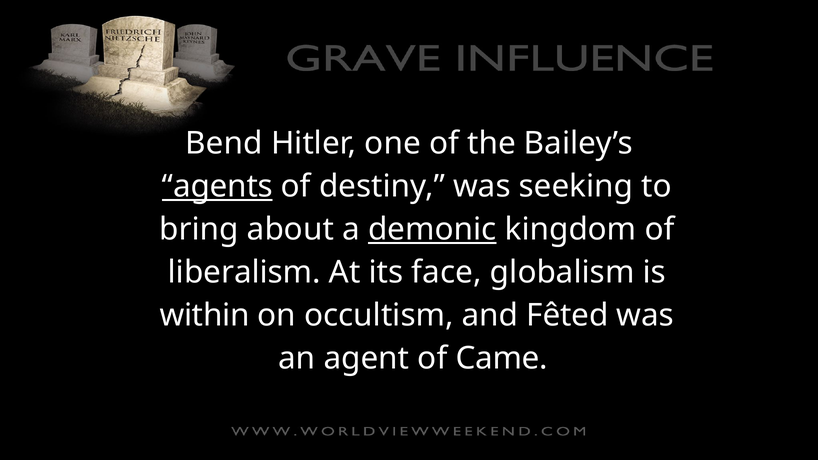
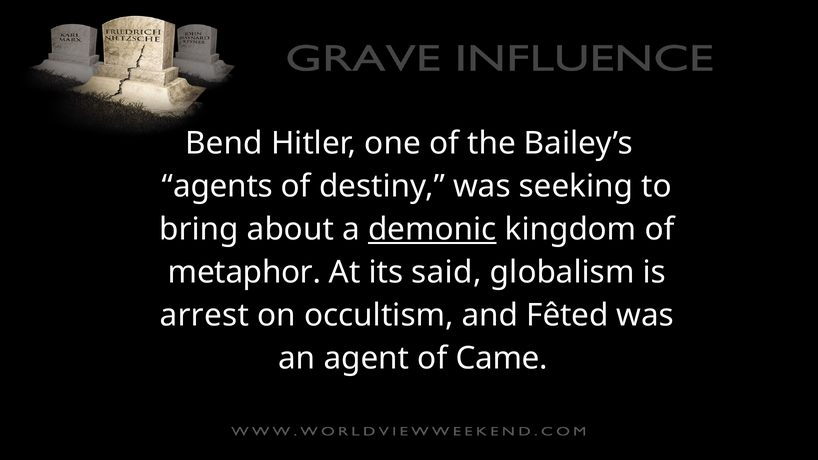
agents underline: present -> none
liberalism: liberalism -> metaphor
face: face -> said
within: within -> arrest
